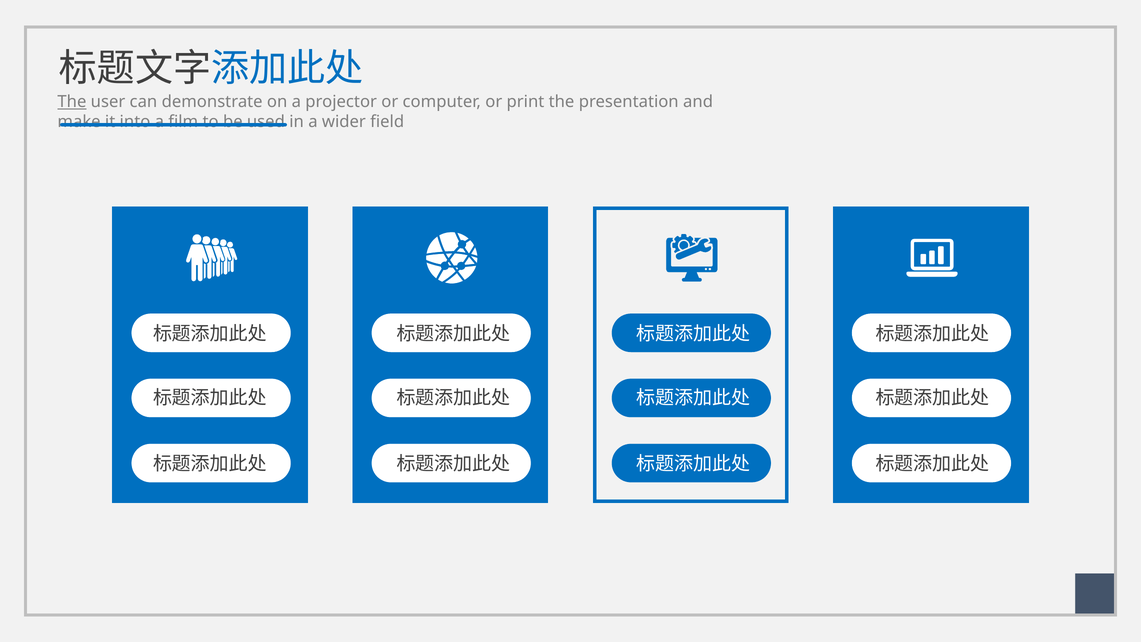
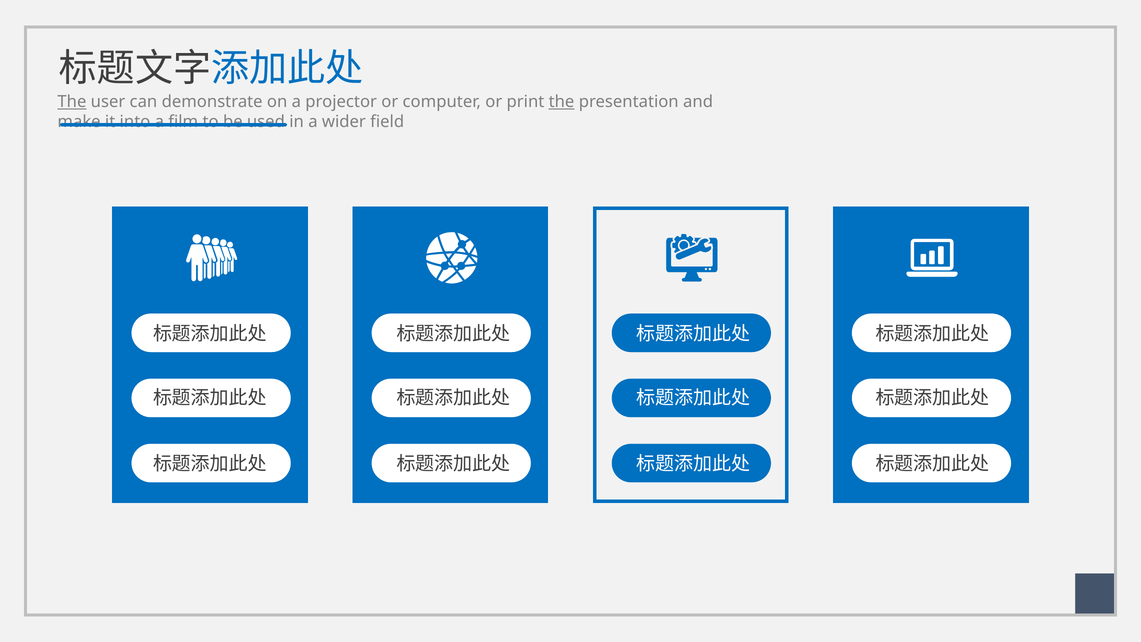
the at (562, 102) underline: none -> present
